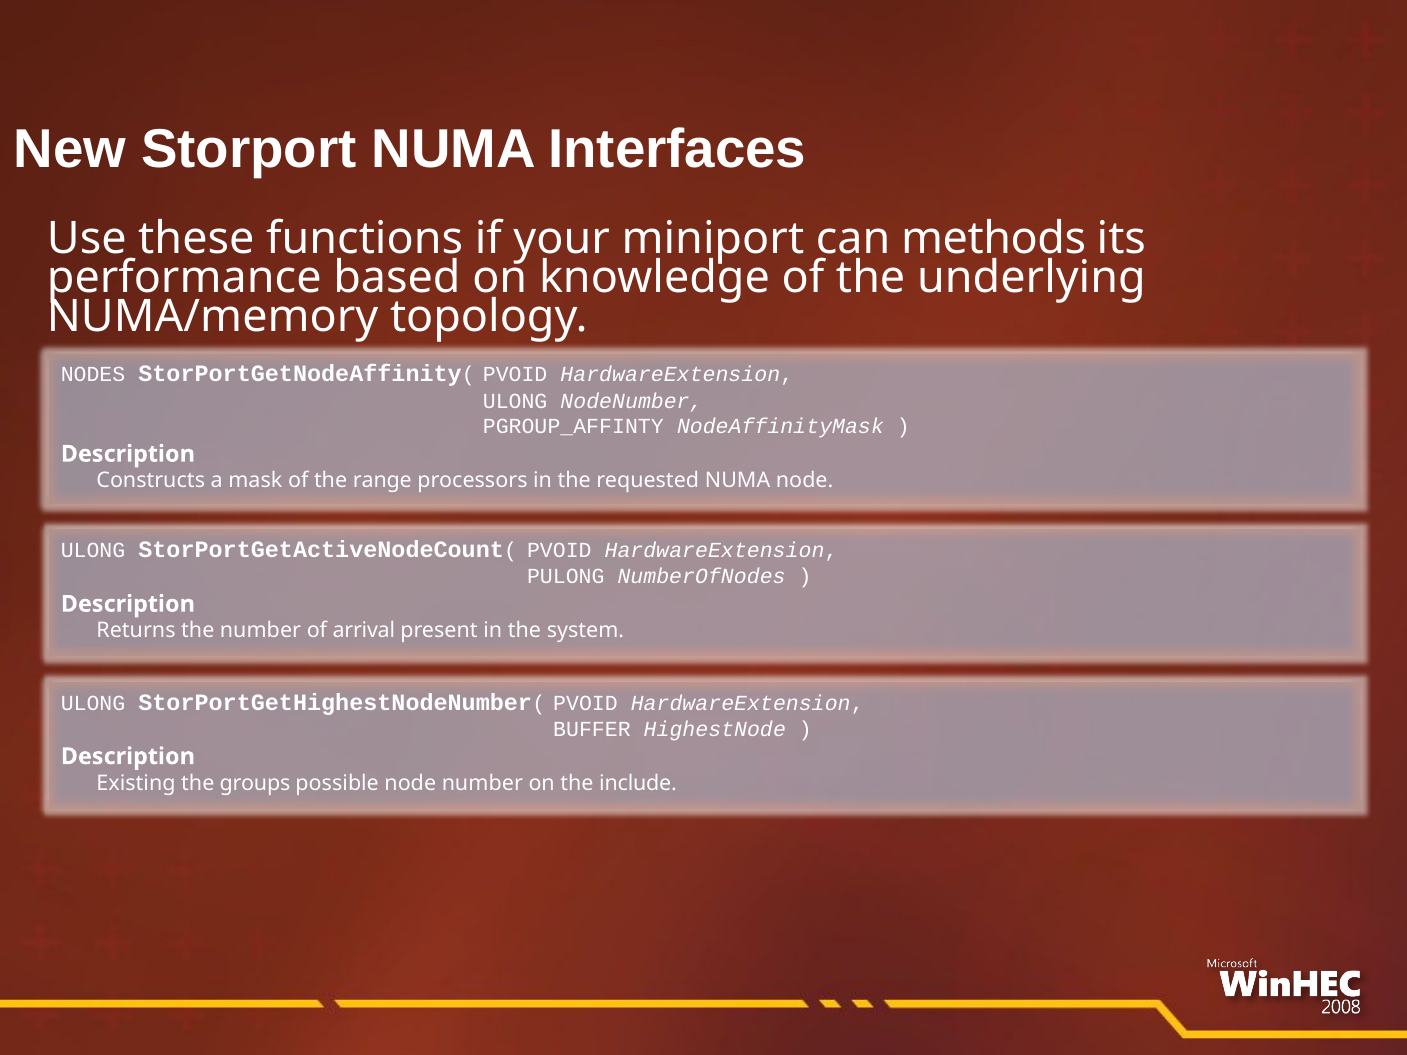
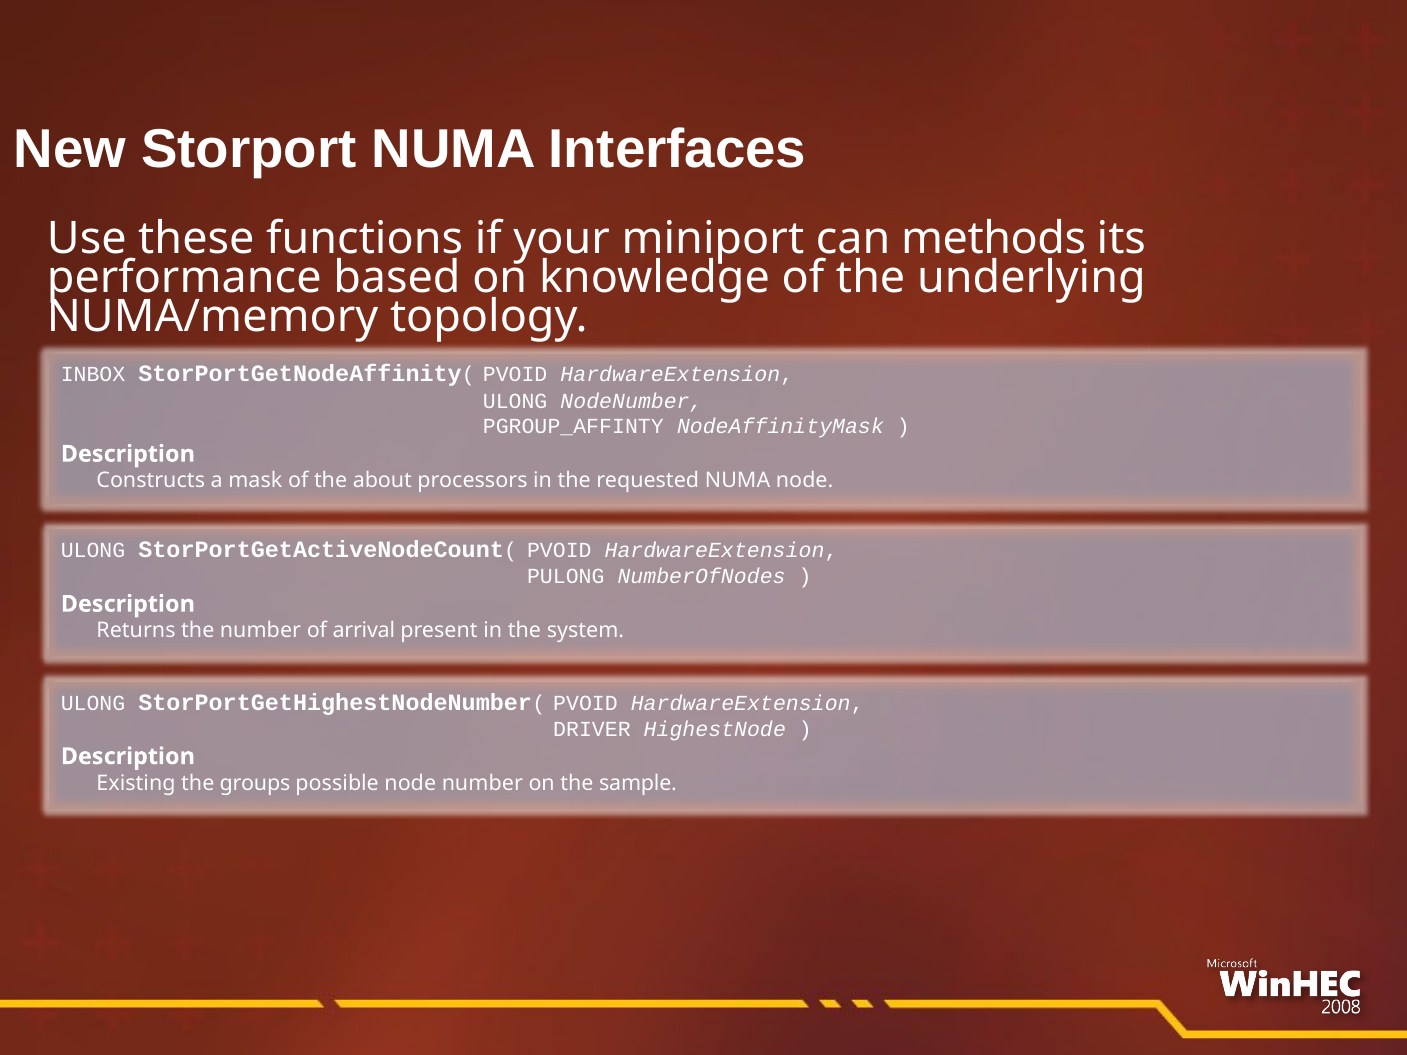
NODES: NODES -> INBOX
range: range -> about
BUFFER: BUFFER -> DRIVER
include: include -> sample
